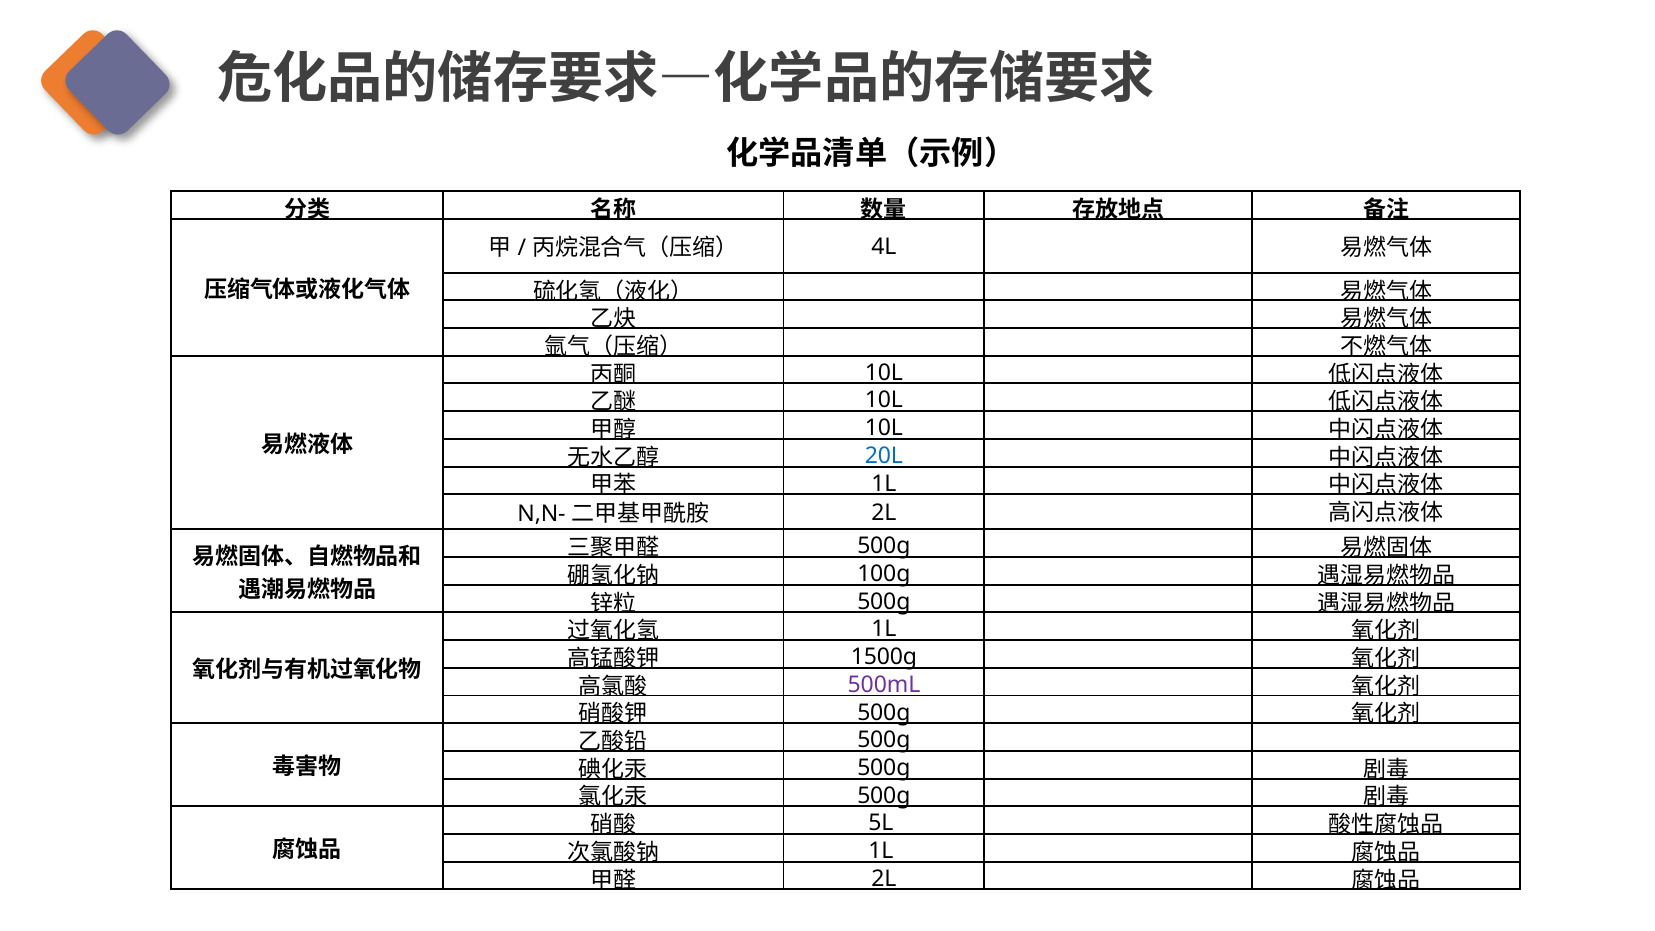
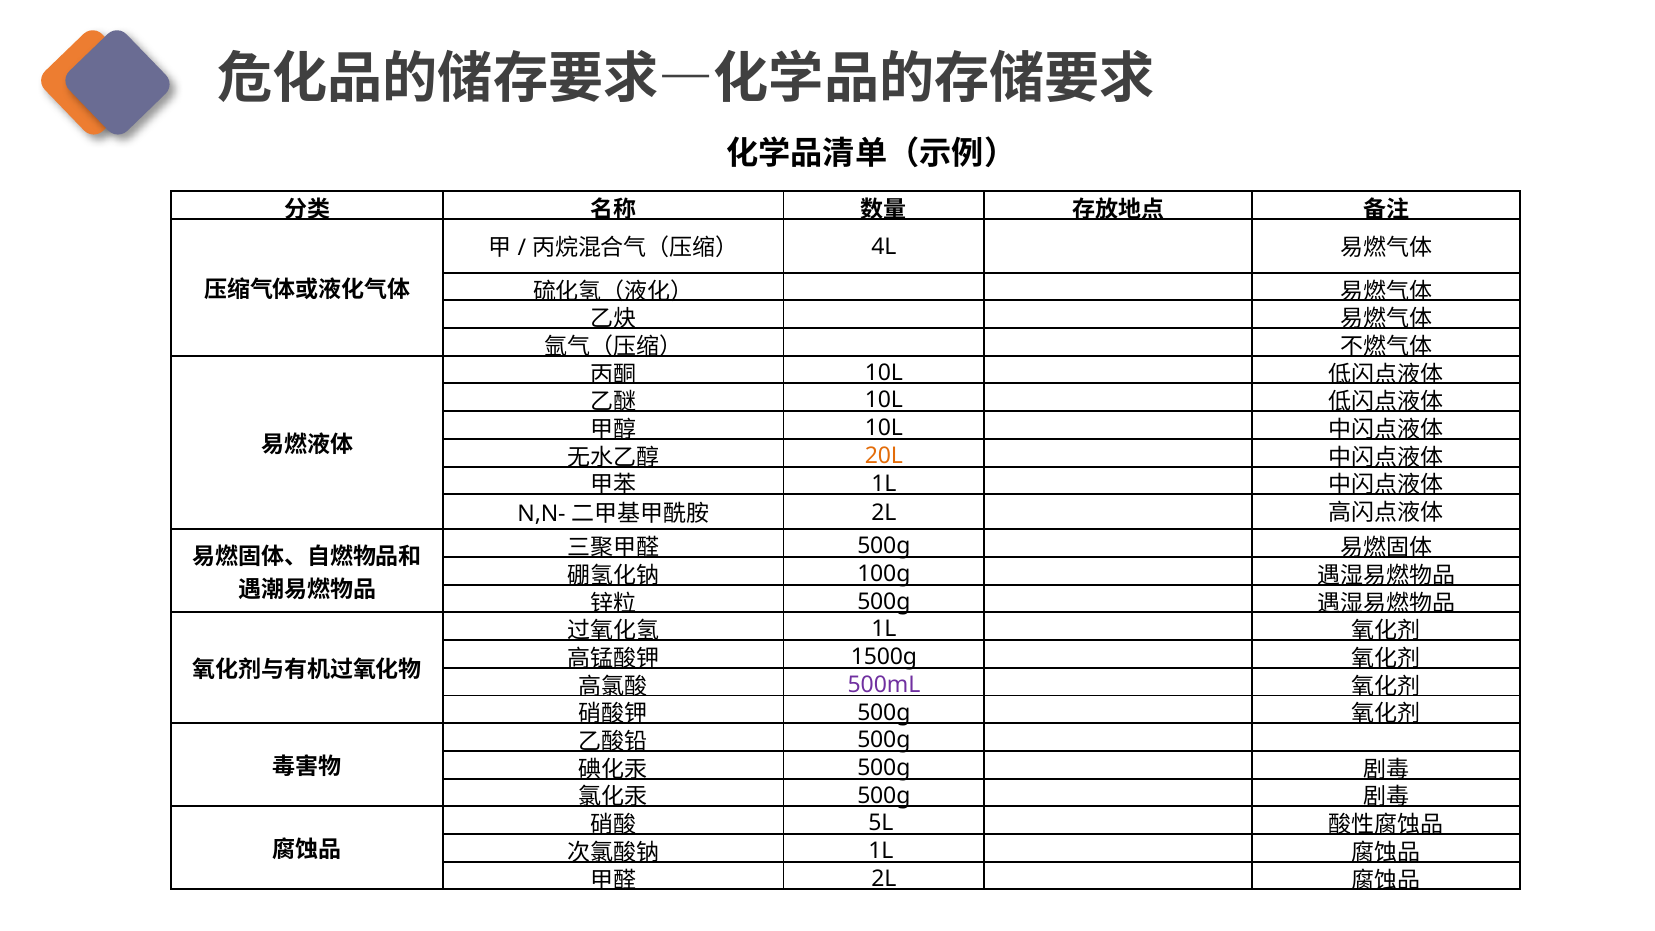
20L colour: blue -> orange
